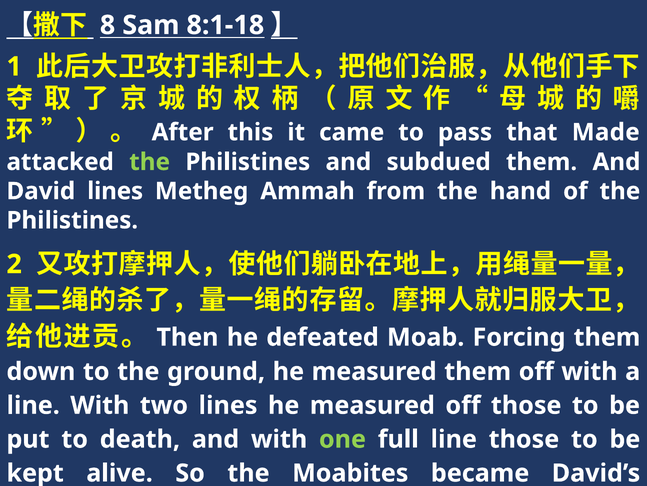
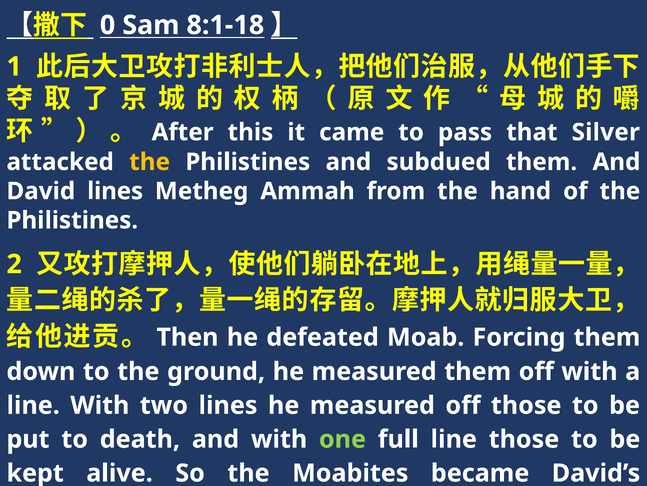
8: 8 -> 0
Made: Made -> Silver
the at (150, 162) colour: light green -> yellow
